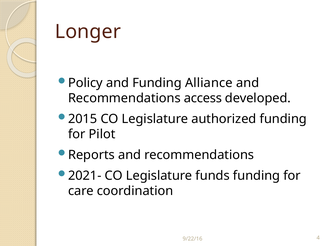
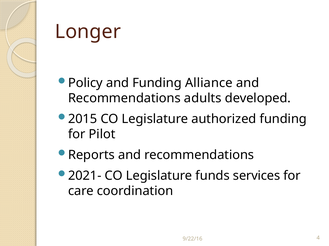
access: access -> adults
funds funding: funding -> services
